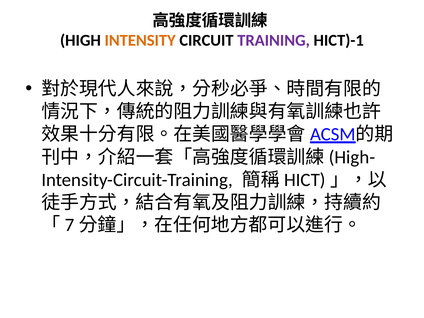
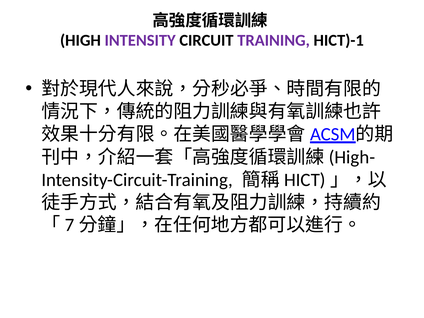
INTENSITY colour: orange -> purple
